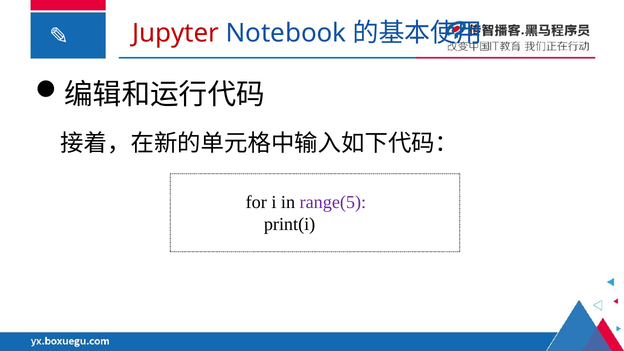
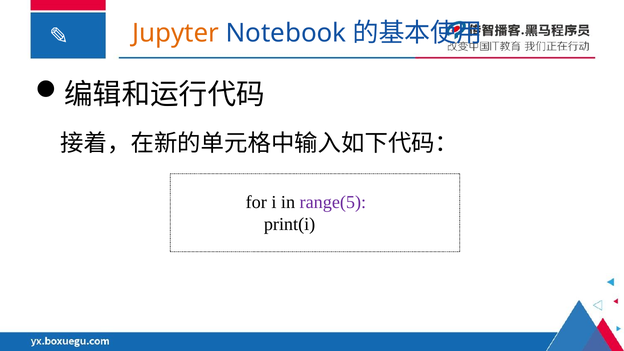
Jupyter colour: red -> orange
